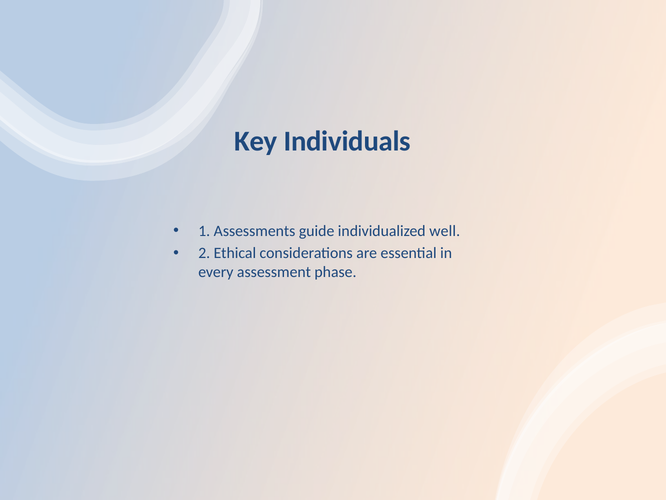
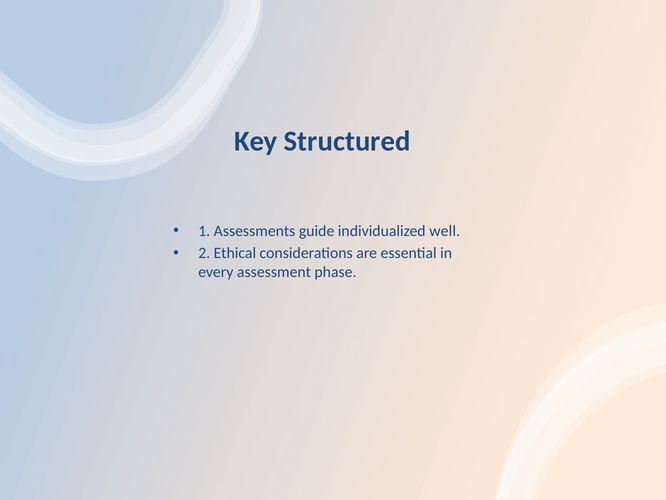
Individuals: Individuals -> Structured
